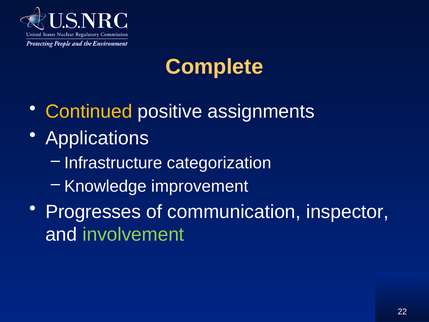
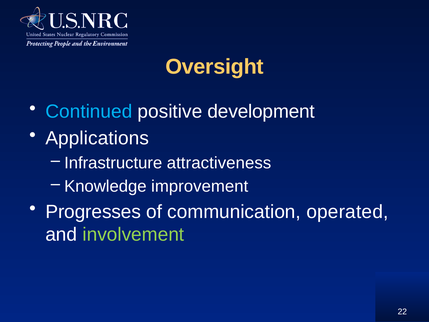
Complete: Complete -> Oversight
Continued colour: yellow -> light blue
assignments: assignments -> development
categorization: categorization -> attractiveness
inspector: inspector -> operated
